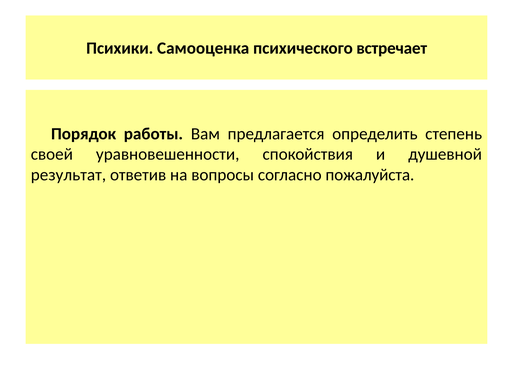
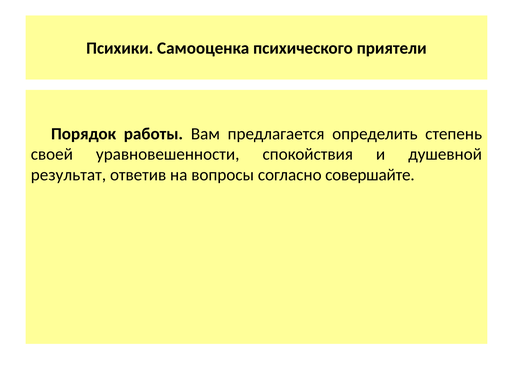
встречает: встречает -> приятели
пожалуйста: пожалуйста -> совершайте
